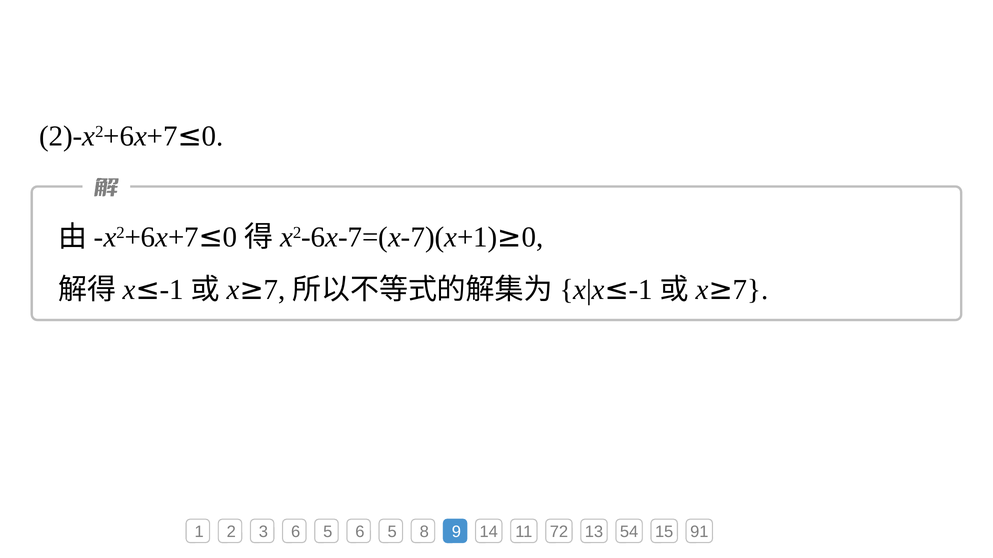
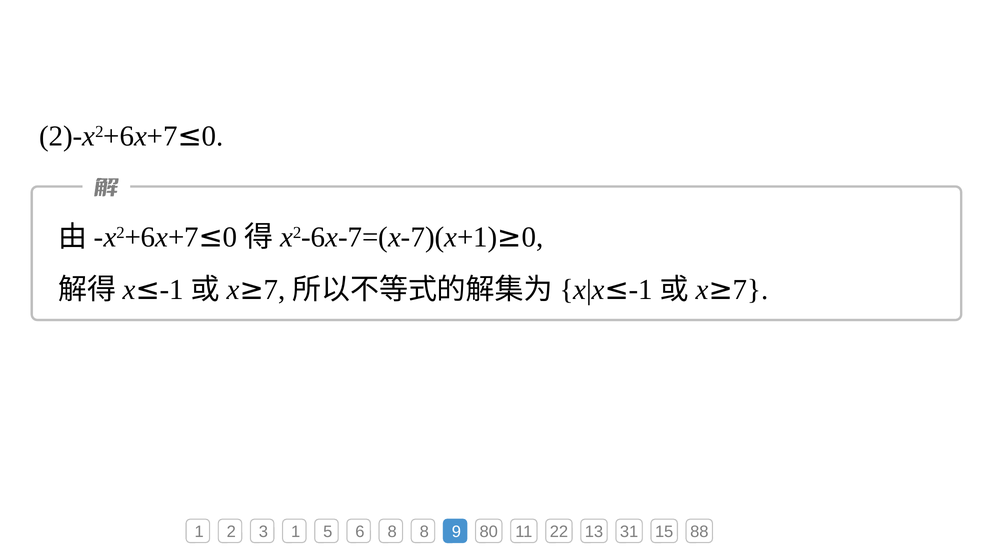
3 6: 6 -> 1
5 6 5: 5 -> 8
14: 14 -> 80
72: 72 -> 22
54: 54 -> 31
91: 91 -> 88
